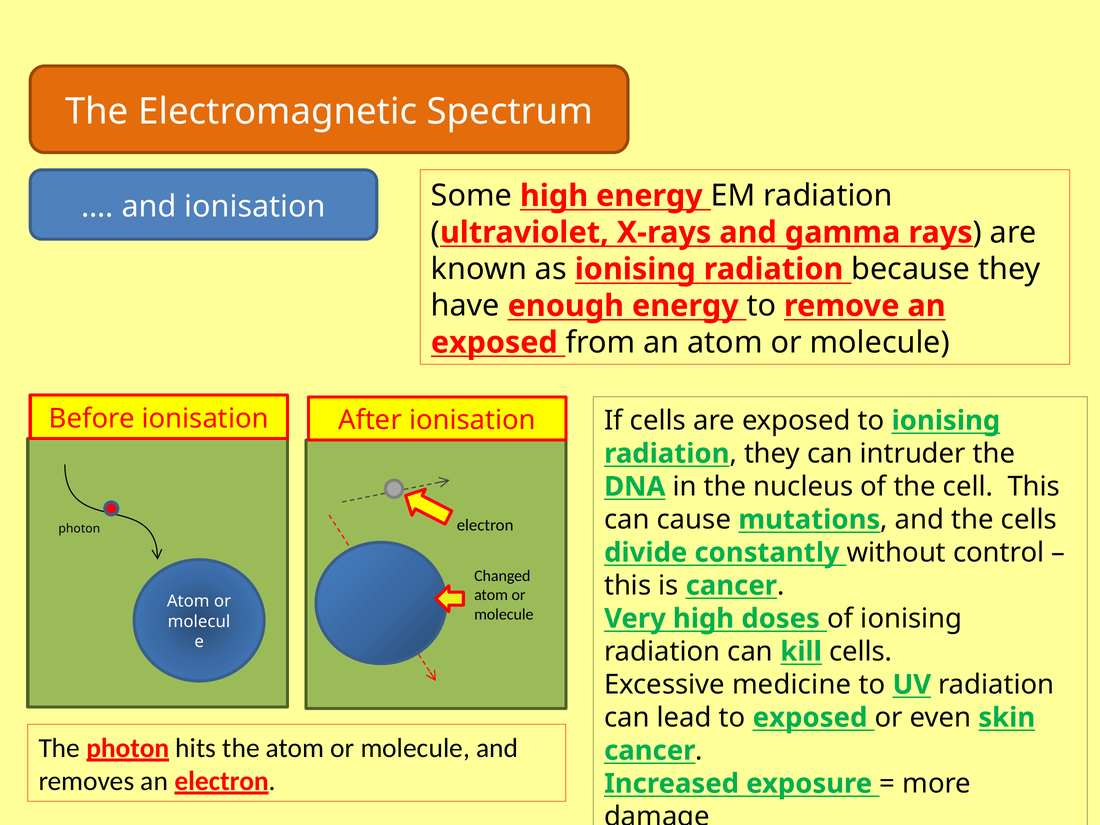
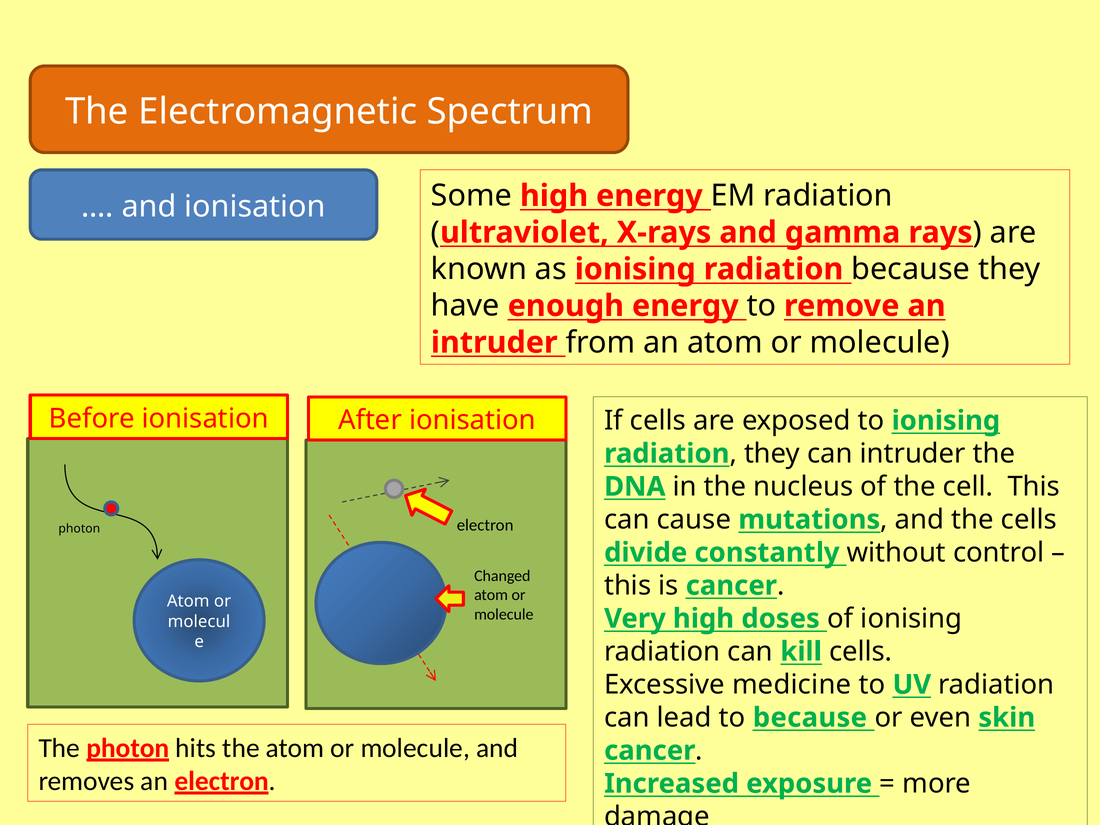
exposed at (494, 343): exposed -> intruder
to exposed: exposed -> because
